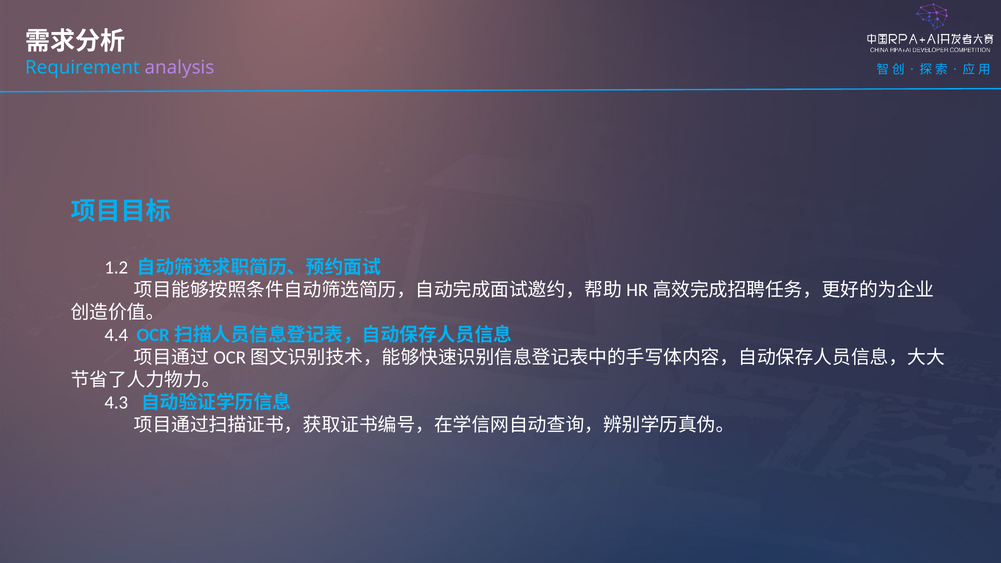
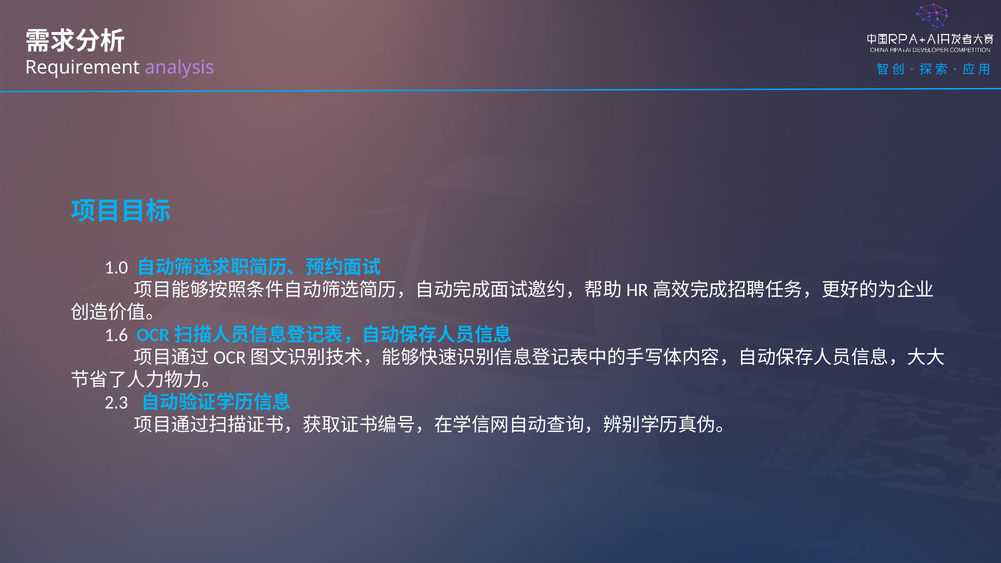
Requirement colour: light blue -> white
1.2: 1.2 -> 1.0
4.4: 4.4 -> 1.6
4.3: 4.3 -> 2.3
